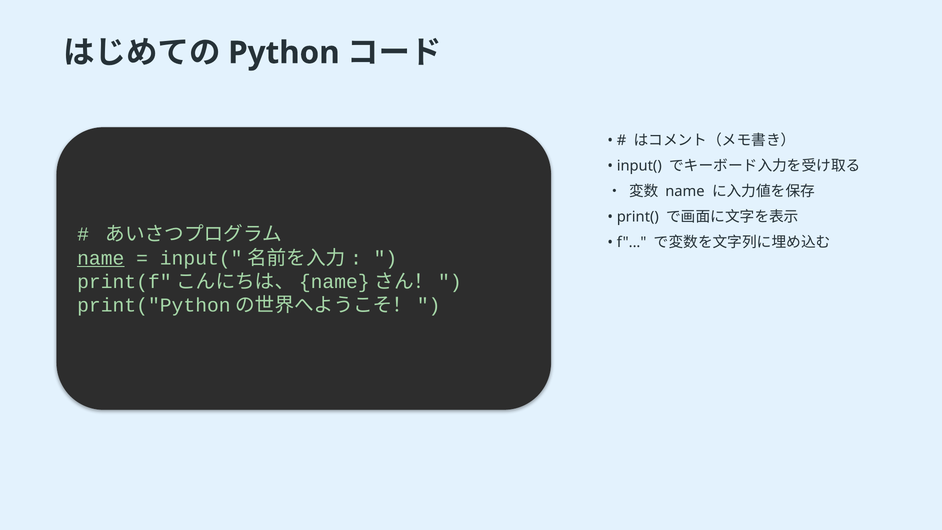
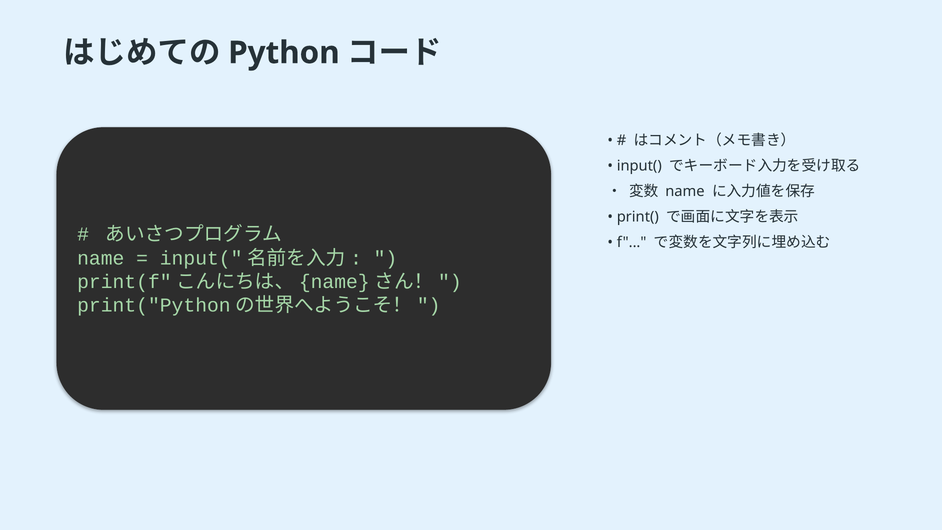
name at (101, 258) underline: present -> none
